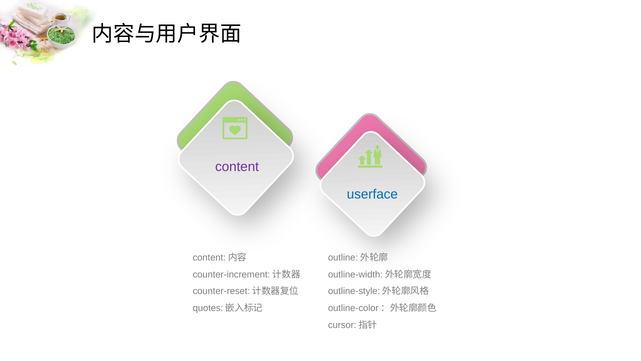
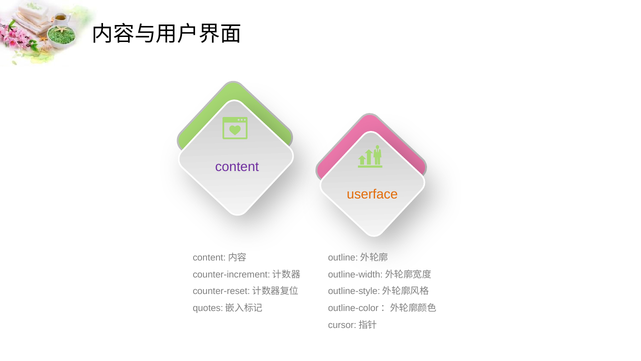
userface colour: blue -> orange
